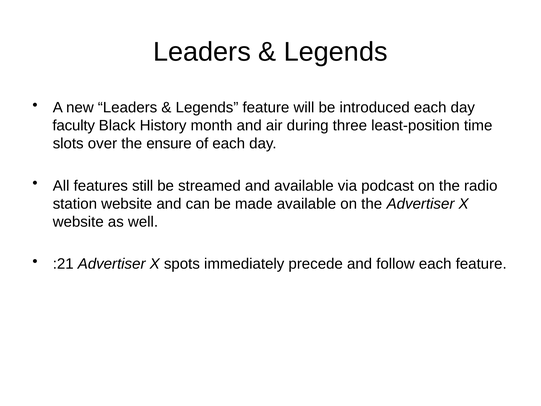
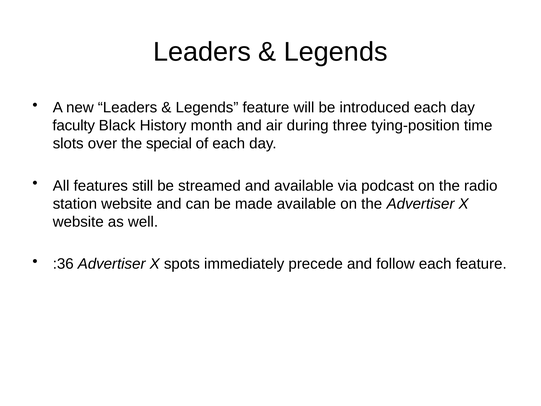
least-position: least-position -> tying-position
ensure: ensure -> special
:21: :21 -> :36
